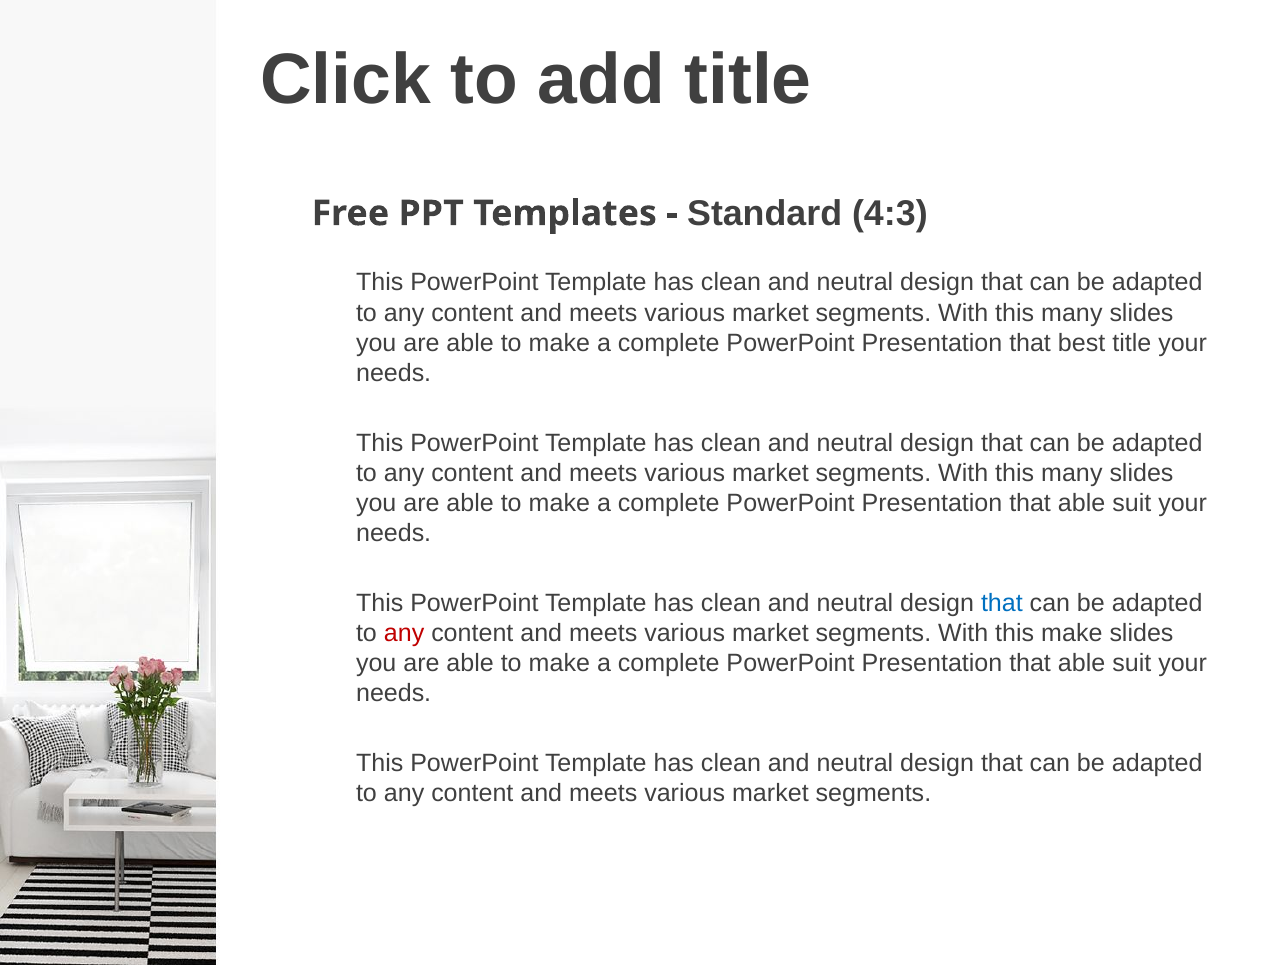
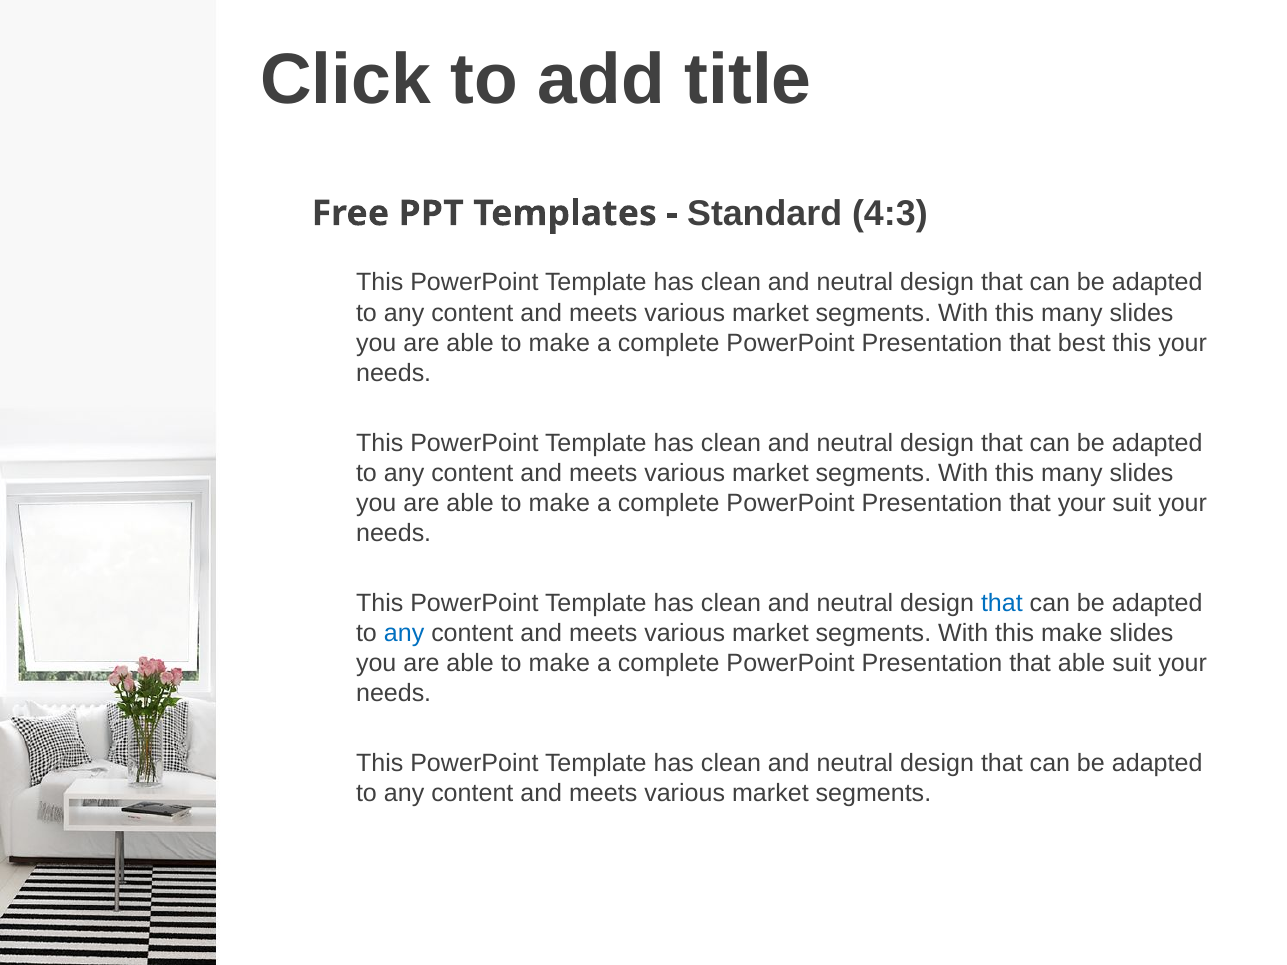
best title: title -> this
able at (1082, 503): able -> your
any at (404, 633) colour: red -> blue
